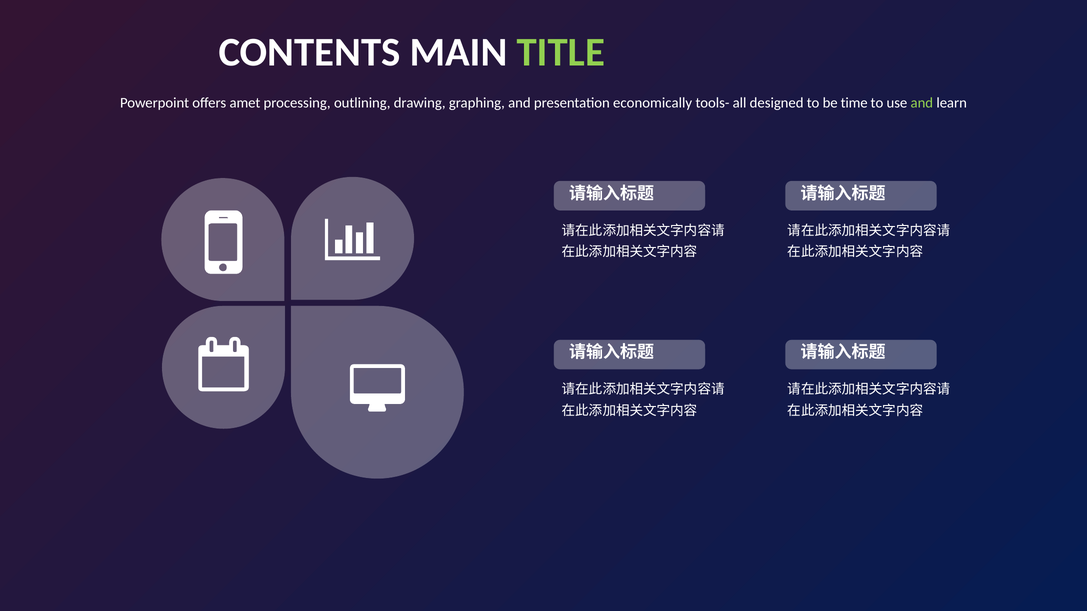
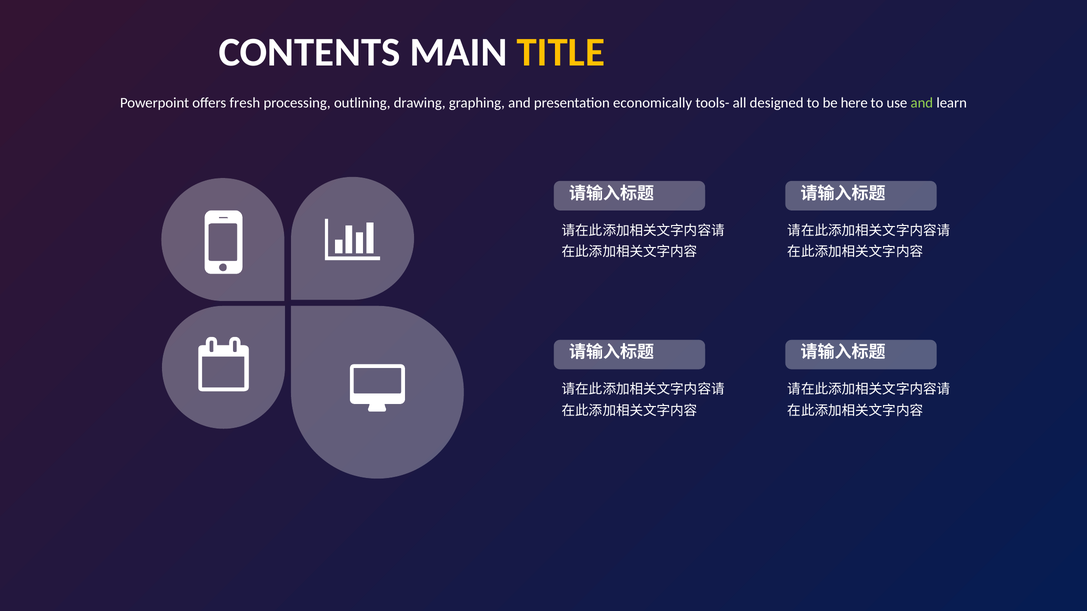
TITLE colour: light green -> yellow
amet: amet -> fresh
time: time -> here
